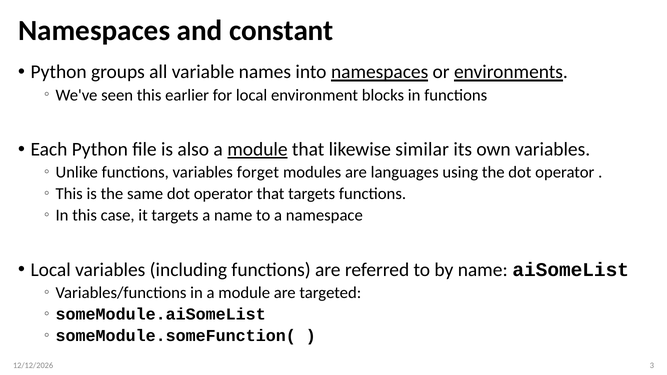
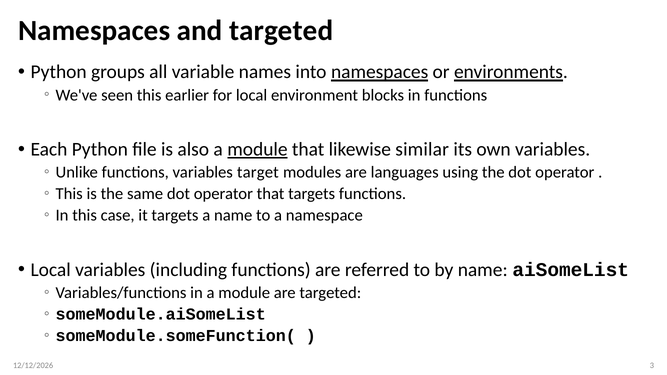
and constant: constant -> targeted
forget: forget -> target
